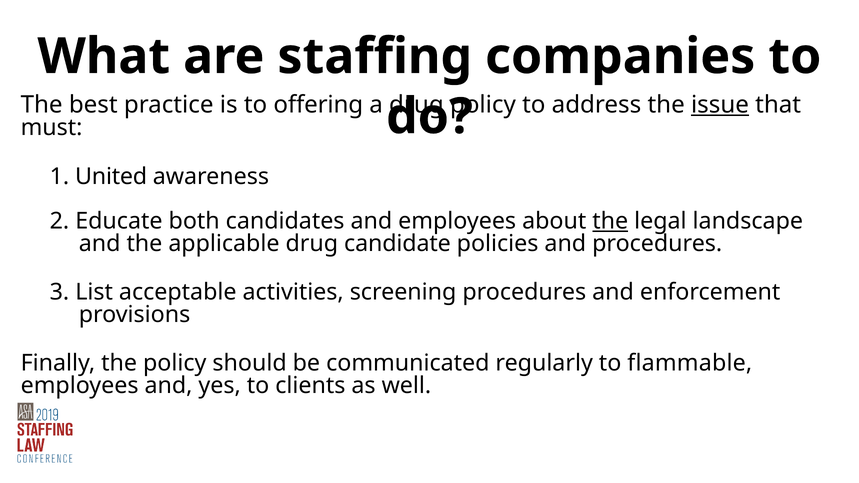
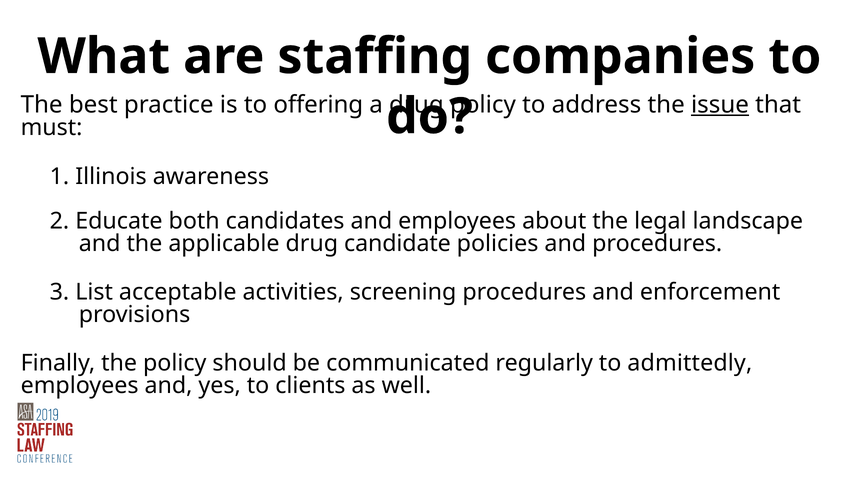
United: United -> Illinois
the at (610, 221) underline: present -> none
flammable: flammable -> admittedly
